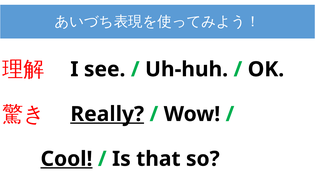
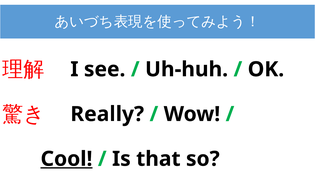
Really underline: present -> none
